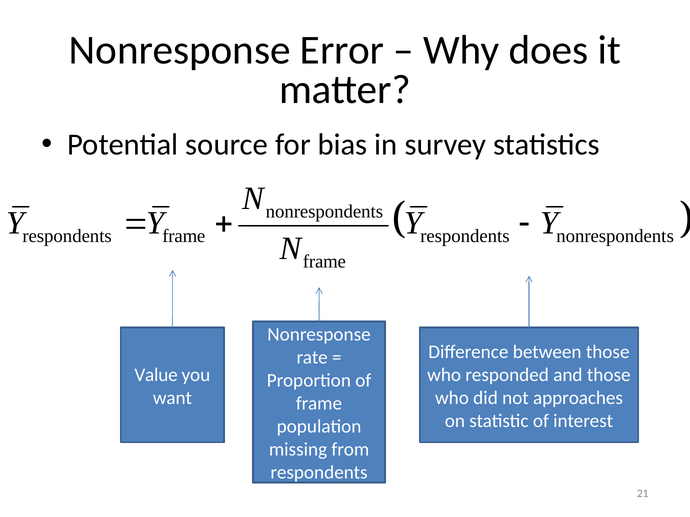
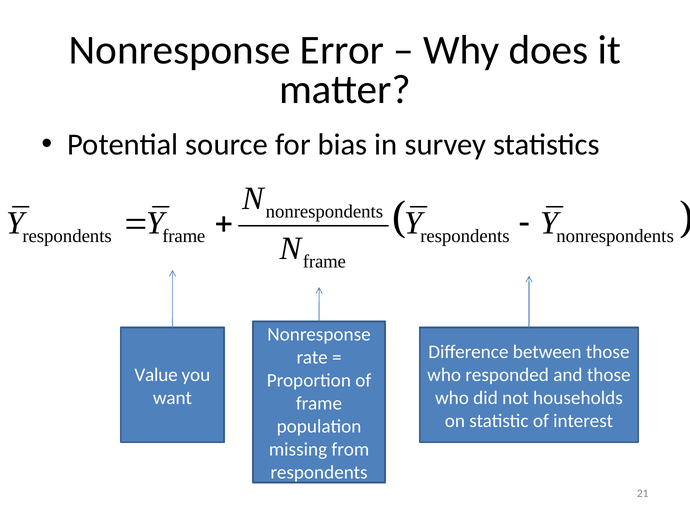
approaches: approaches -> households
